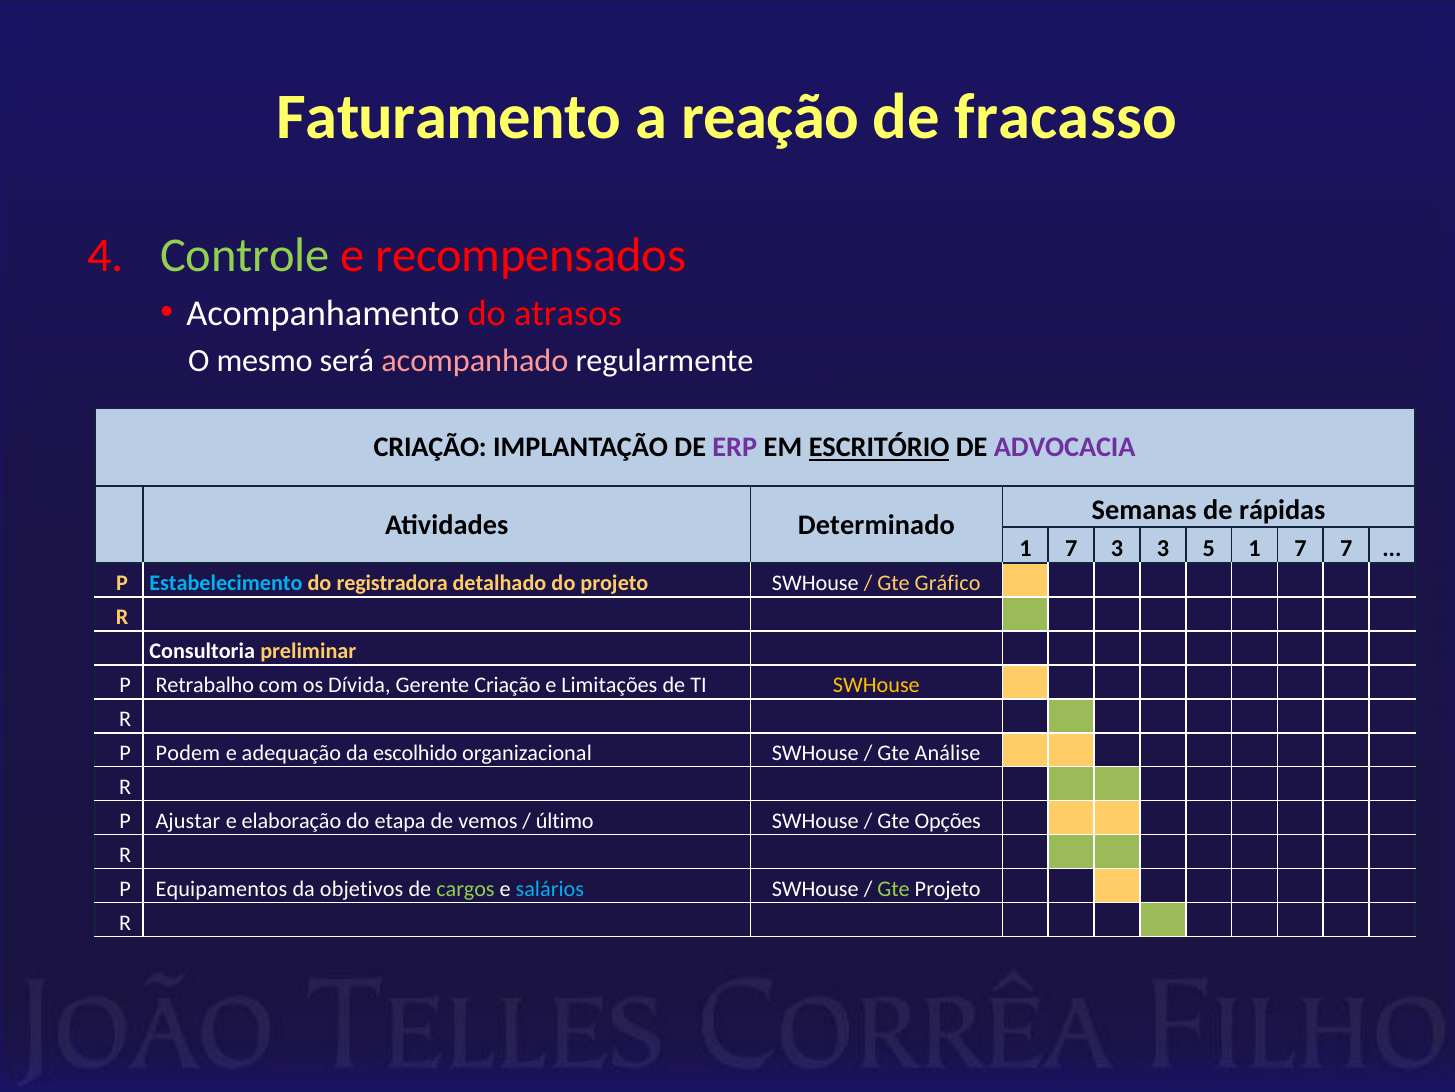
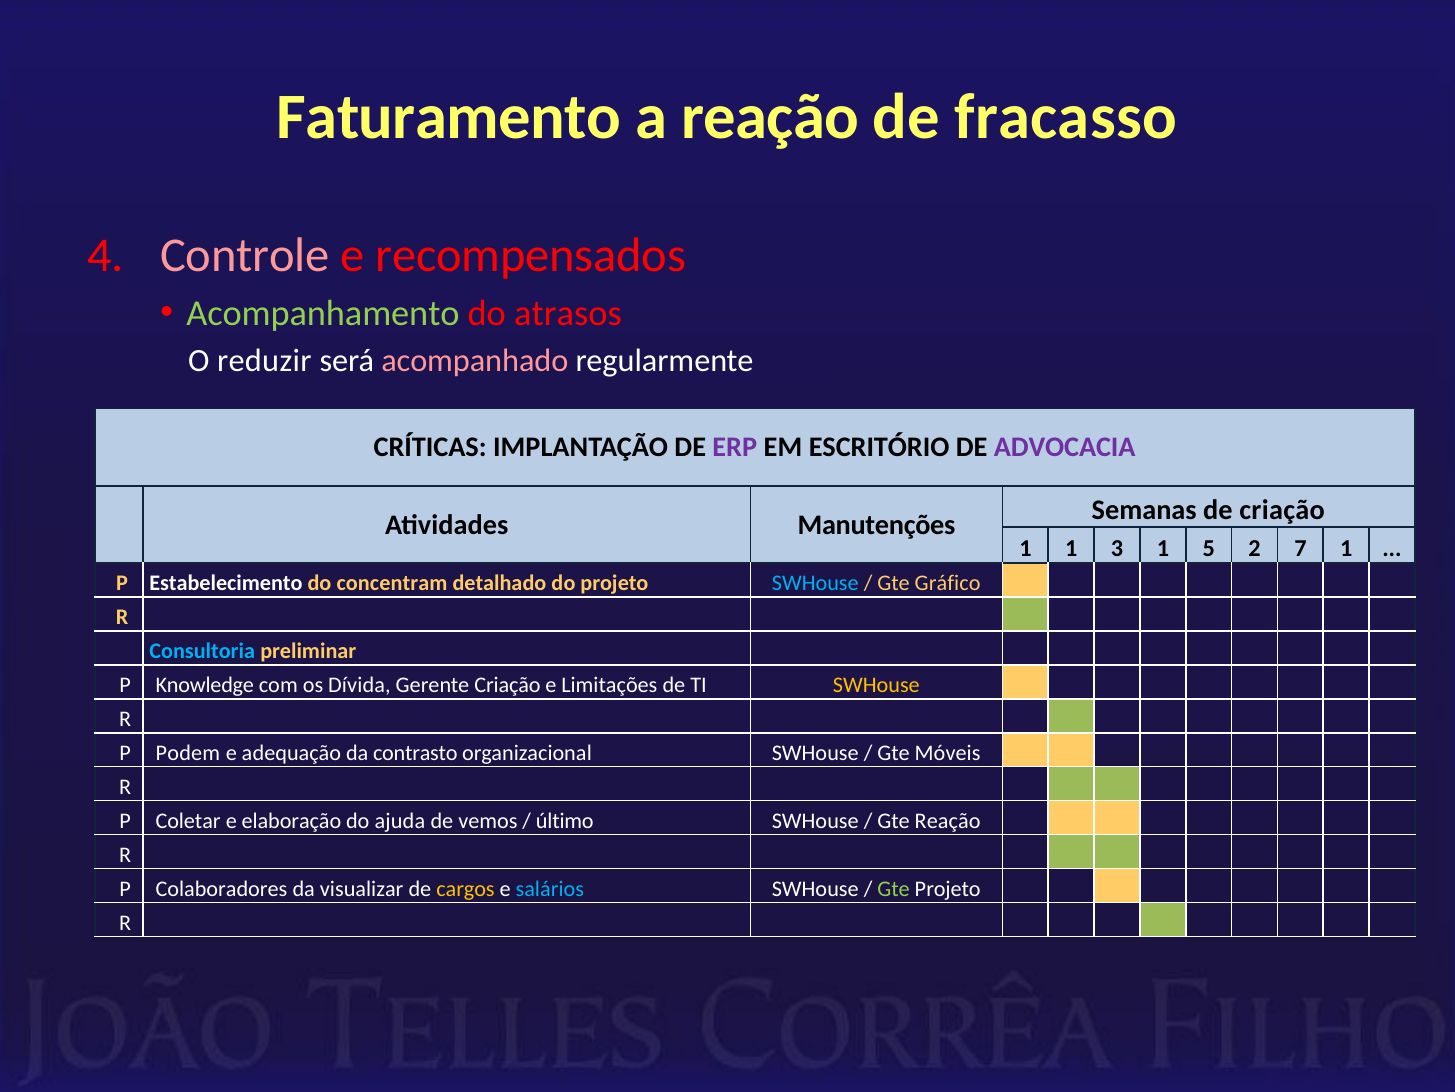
Controle colour: light green -> pink
Acompanhamento colour: white -> light green
mesmo: mesmo -> reduzir
CRIAÇÃO at (430, 447): CRIAÇÃO -> CRÍTICAS
ESCRITÓRIO underline: present -> none
de rápidas: rápidas -> criação
Determinado: Determinado -> Manutenções
7 at (1071, 548): 7 -> 1
3 3: 3 -> 1
5 1: 1 -> 2
7 7: 7 -> 1
Estabelecimento colour: light blue -> white
registradora: registradora -> concentram
SWHouse at (815, 583) colour: white -> light blue
Consultoria colour: white -> light blue
Retrabalho: Retrabalho -> Knowledge
escolhido: escolhido -> contrasto
Análise: Análise -> Móveis
Ajustar: Ajustar -> Coletar
etapa: etapa -> ajuda
Gte Opções: Opções -> Reação
Equipamentos: Equipamentos -> Colaboradores
objetivos: objetivos -> visualizar
cargos colour: light green -> yellow
